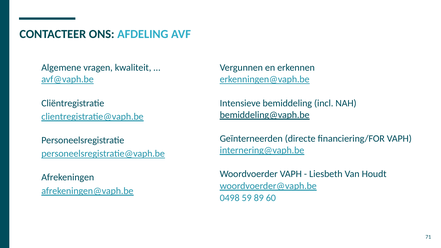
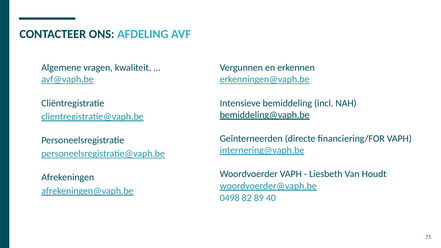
59: 59 -> 82
60: 60 -> 40
